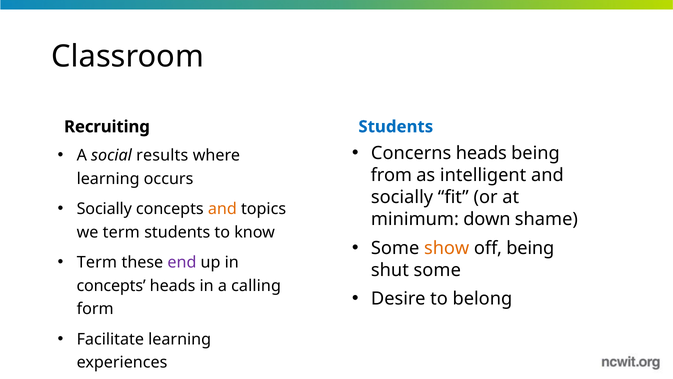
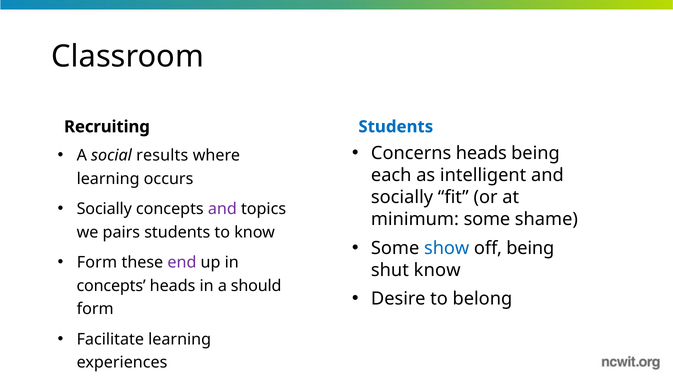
from: from -> each
and at (222, 209) colour: orange -> purple
minimum down: down -> some
we term: term -> pairs
show colour: orange -> blue
Term at (97, 262): Term -> Form
shut some: some -> know
calling: calling -> should
